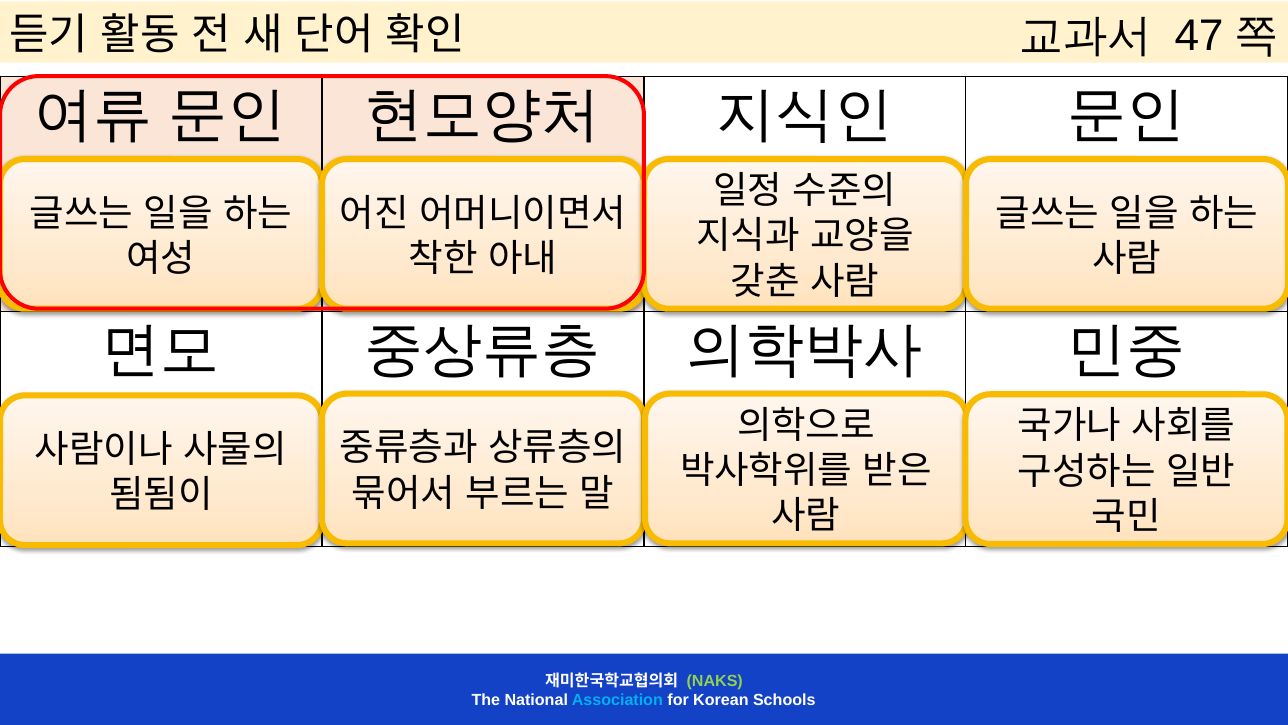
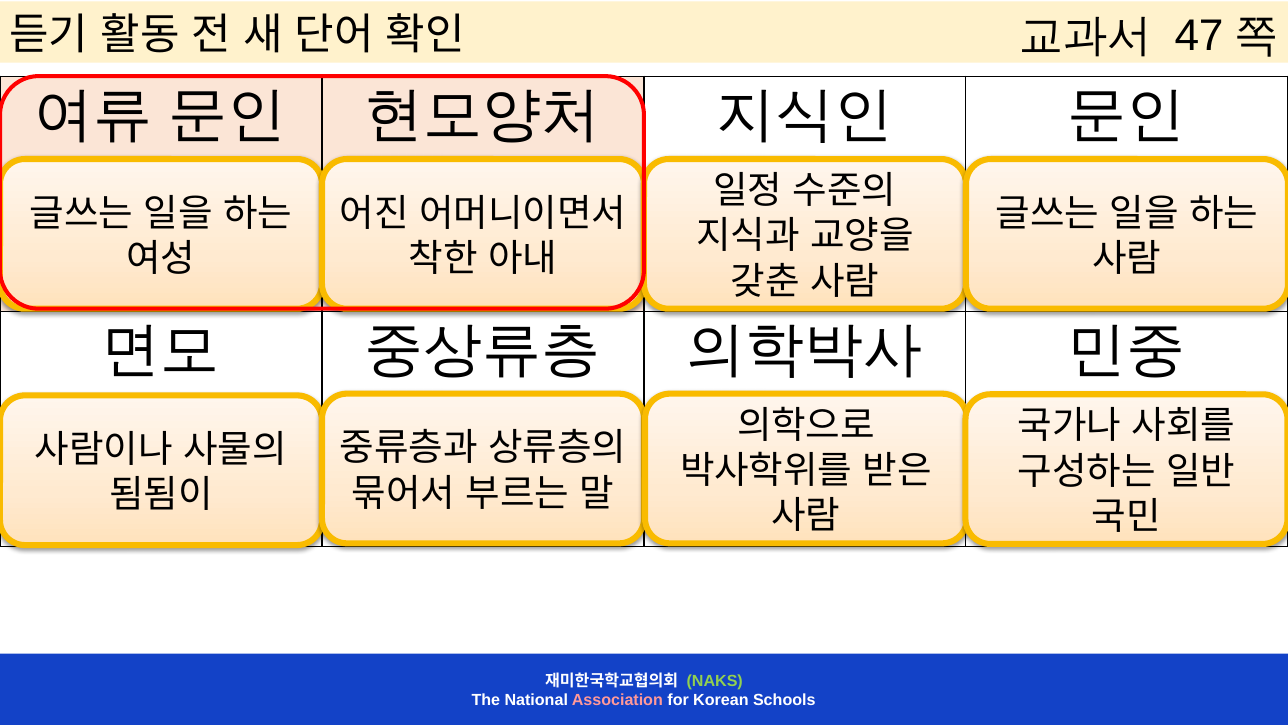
Association colour: light blue -> pink
